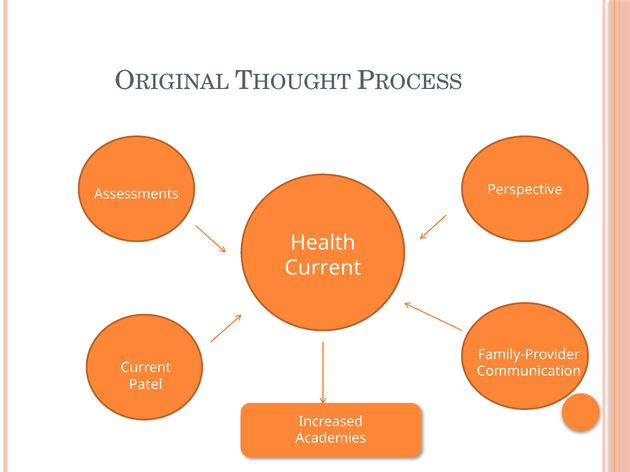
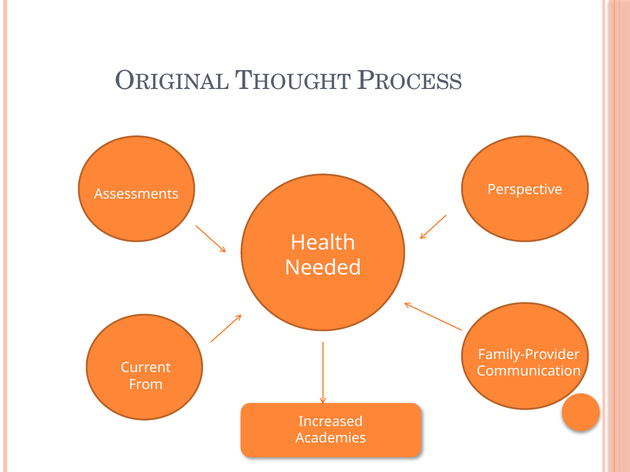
Current at (323, 268): Current -> Needed
Patel: Patel -> From
